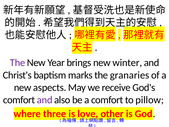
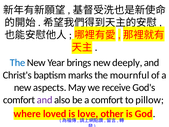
The at (18, 63) colour: purple -> blue
winter: winter -> deeply
granaries: granaries -> mournful
three: three -> loved
